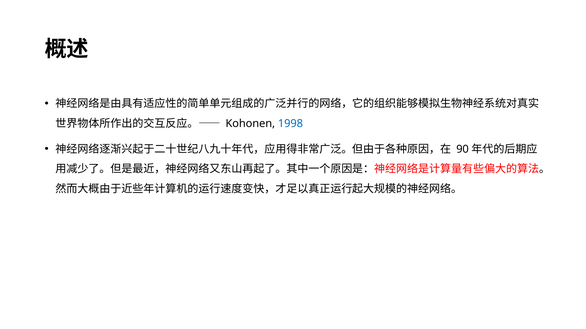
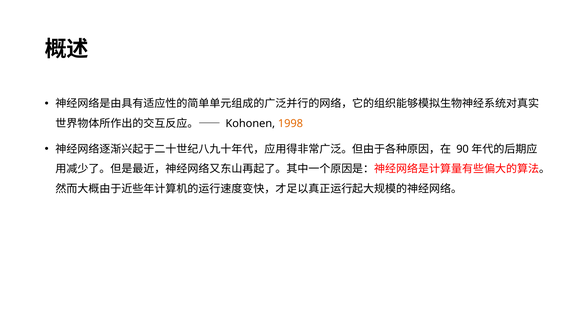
1998 colour: blue -> orange
